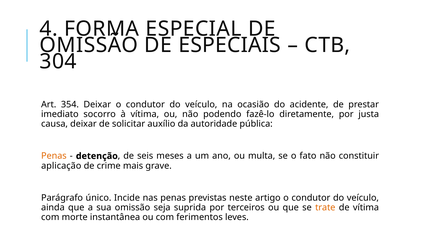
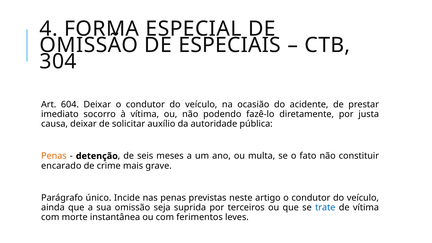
354: 354 -> 604
aplicação: aplicação -> encarado
trate colour: orange -> blue
